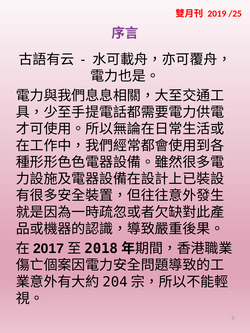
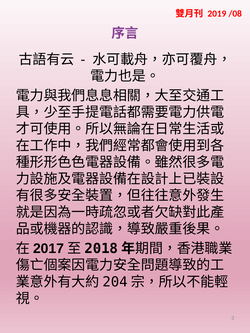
/25: /25 -> /08
